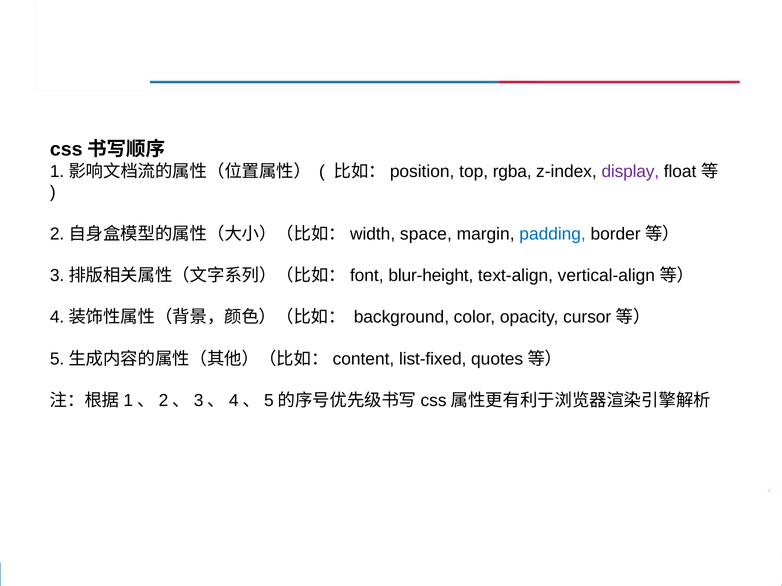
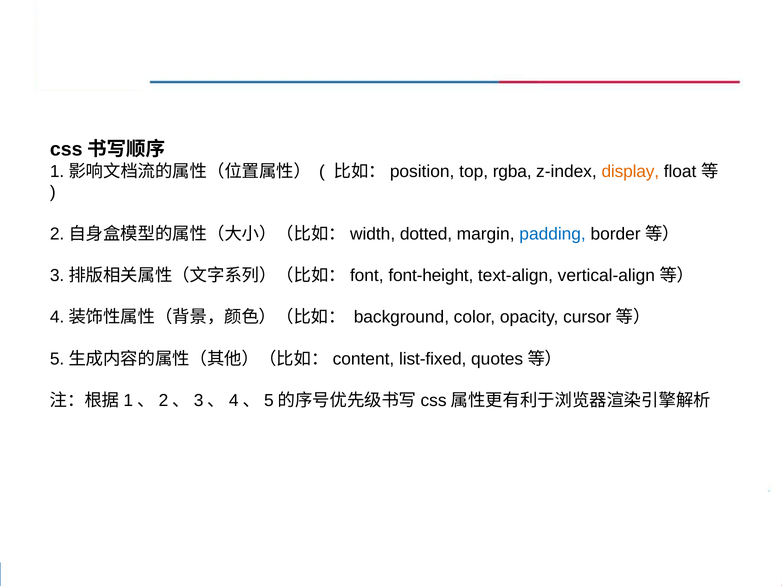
display colour: purple -> orange
space: space -> dotted
blur-height: blur-height -> font-height
